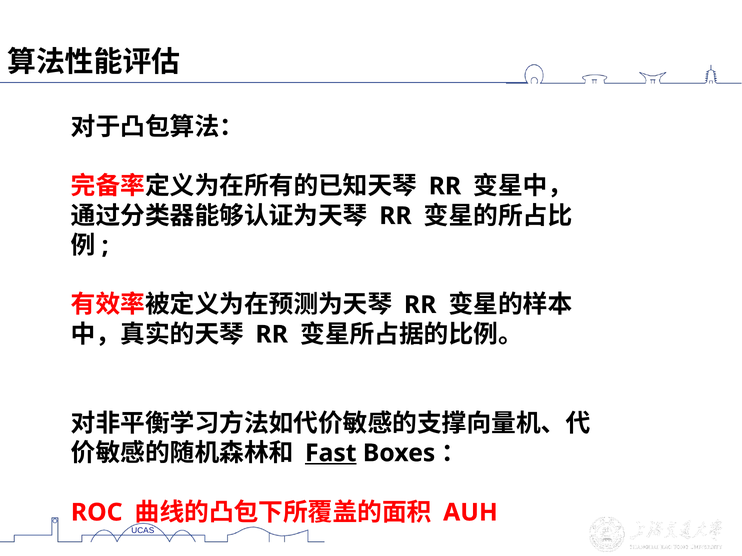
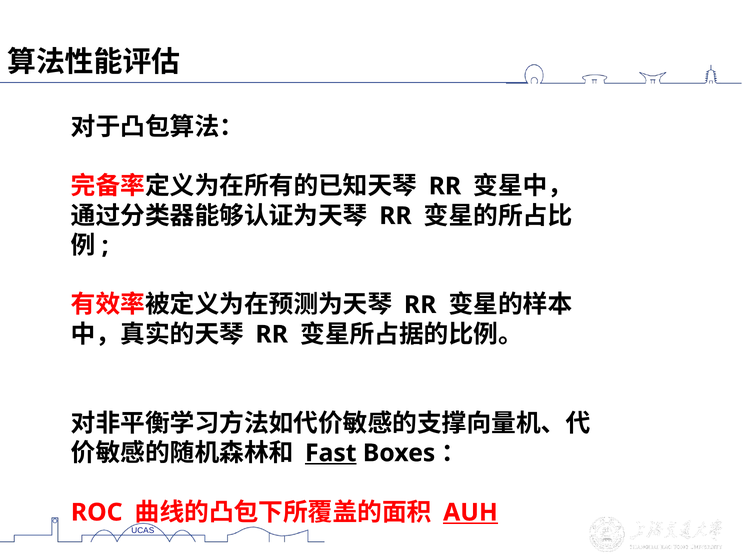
AUH underline: none -> present
